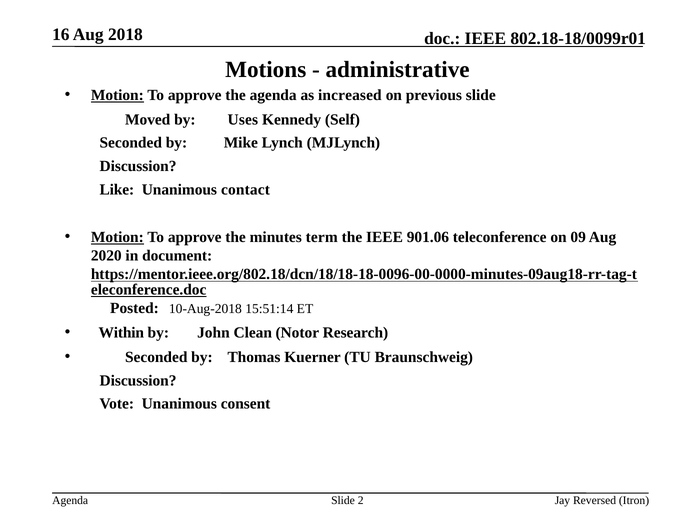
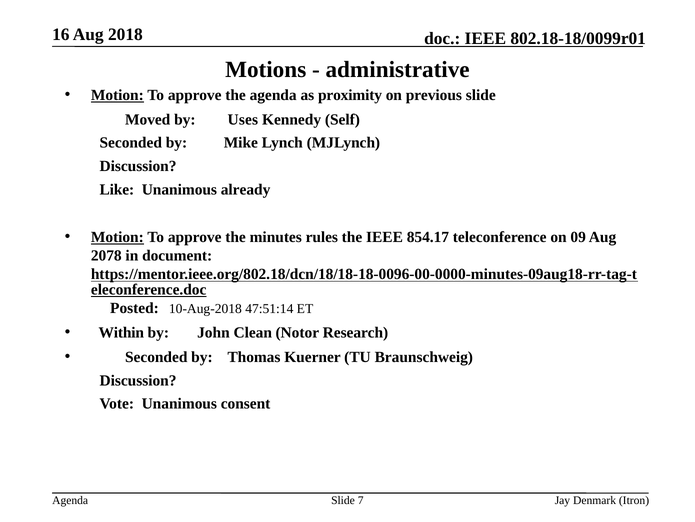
increased: increased -> proximity
contact: contact -> already
minutes term: term -> rules
901.06: 901.06 -> 854.17
2020: 2020 -> 2078
15:51:14: 15:51:14 -> 47:51:14
2: 2 -> 7
Reversed: Reversed -> Denmark
